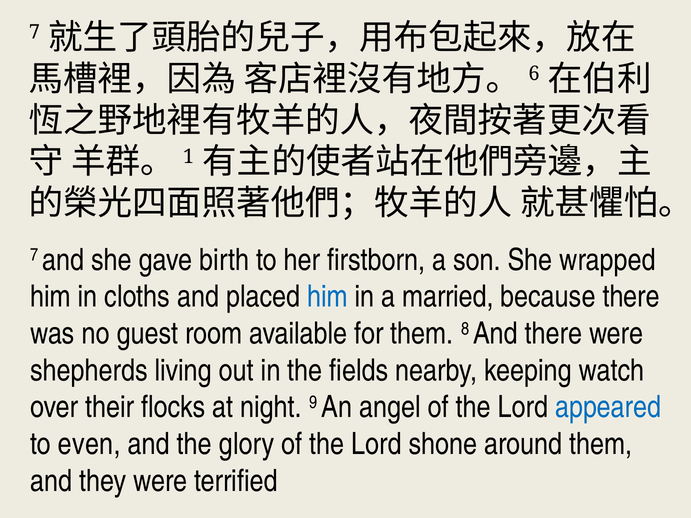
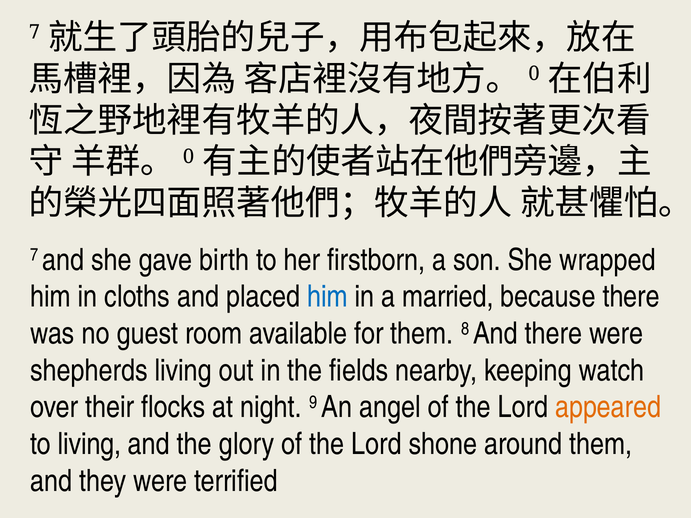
6 at (534, 74): 6 -> 0
1 at (189, 157): 1 -> 0
appeared colour: blue -> orange
to even: even -> living
